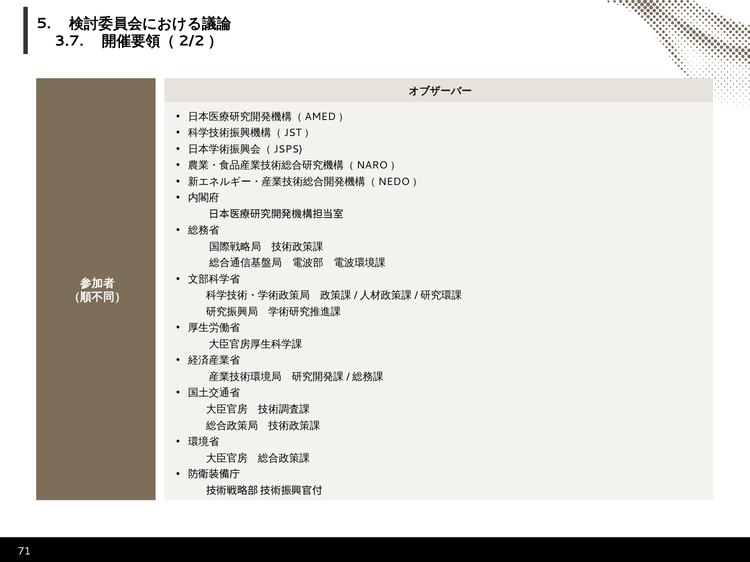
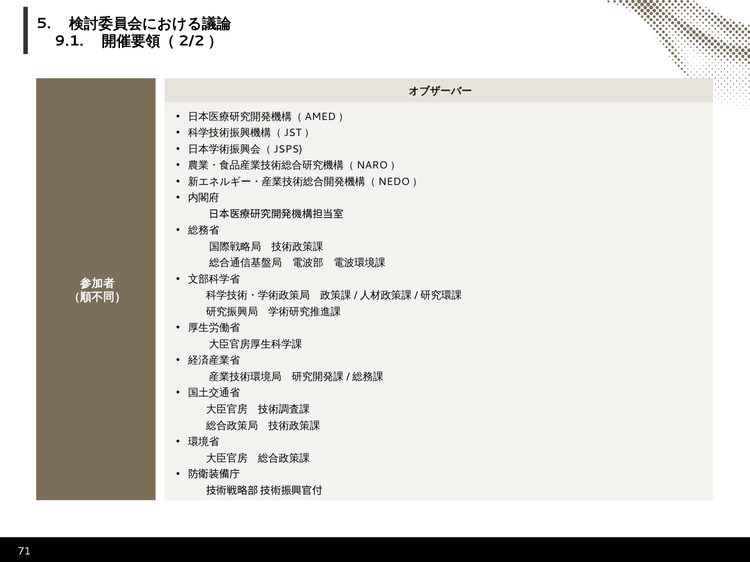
3.7: 3.7 -> 9.1
